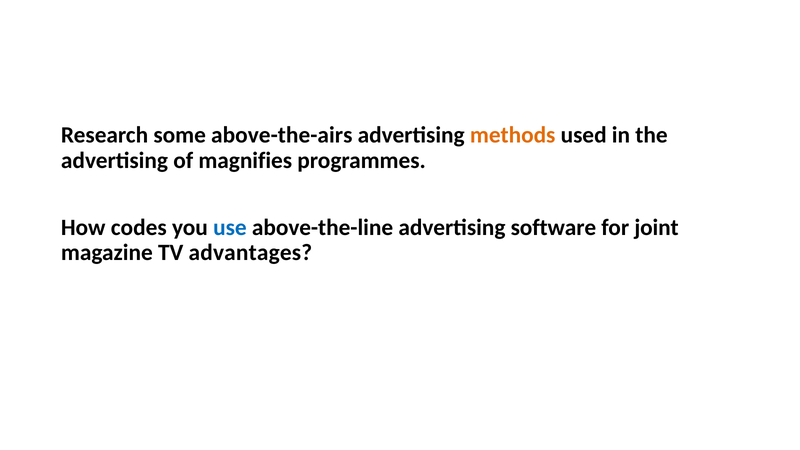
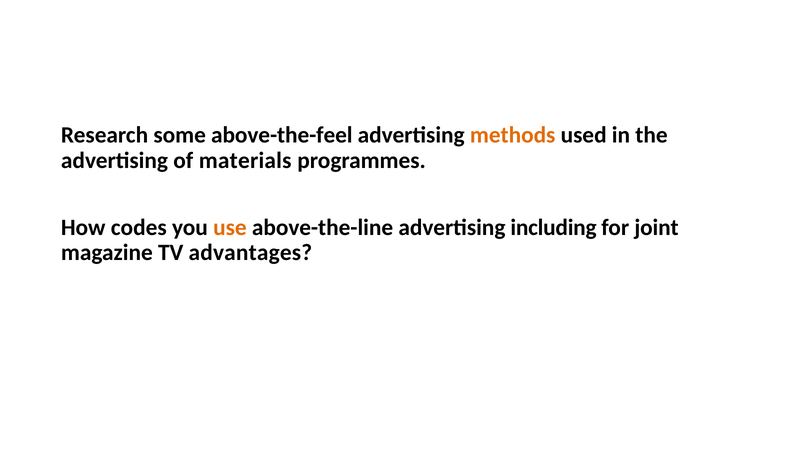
above-the-airs: above-the-airs -> above-the-feel
magnifies: magnifies -> materials
use colour: blue -> orange
software: software -> including
